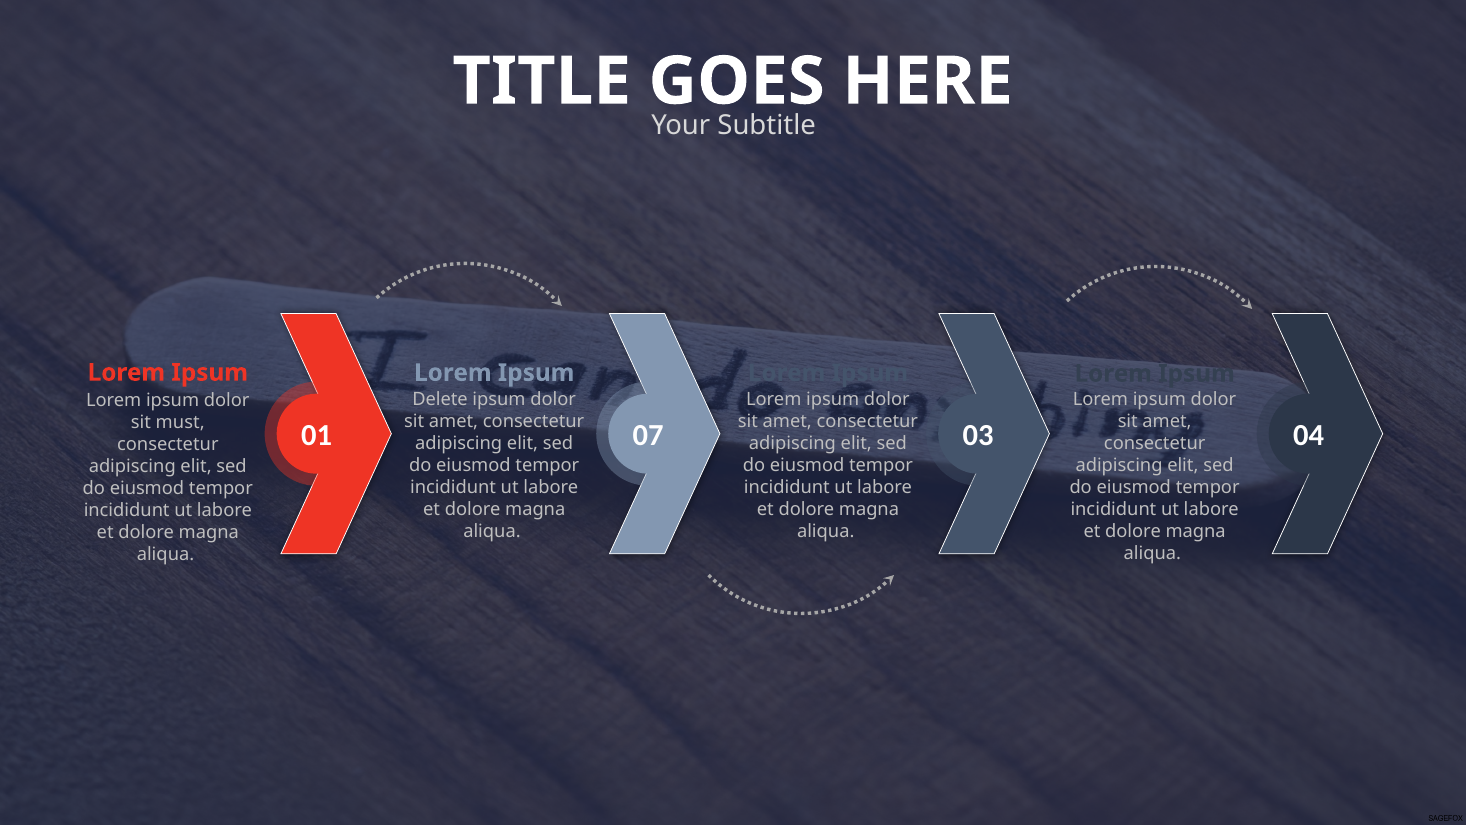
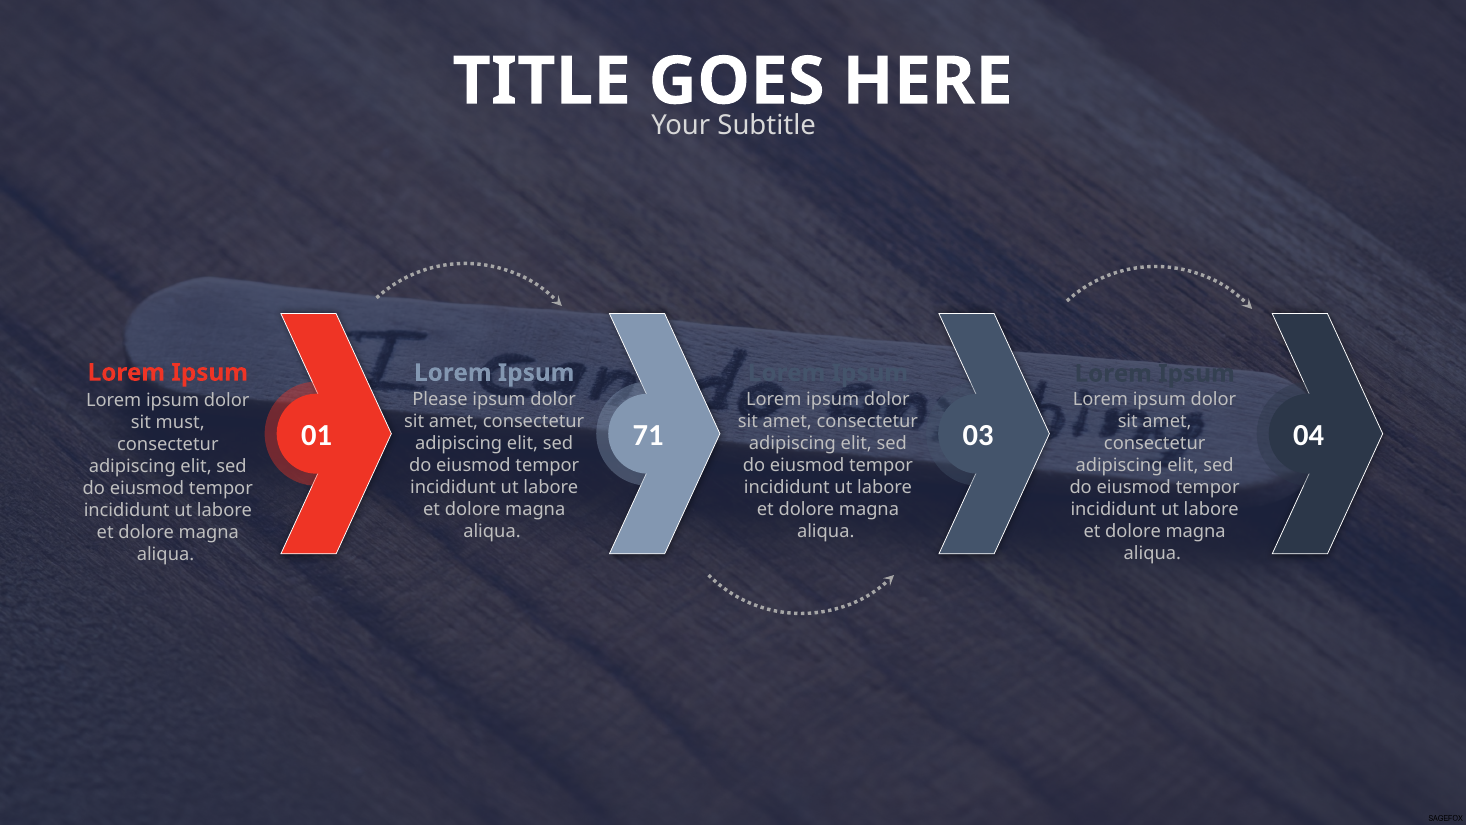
Delete: Delete -> Please
07: 07 -> 71
